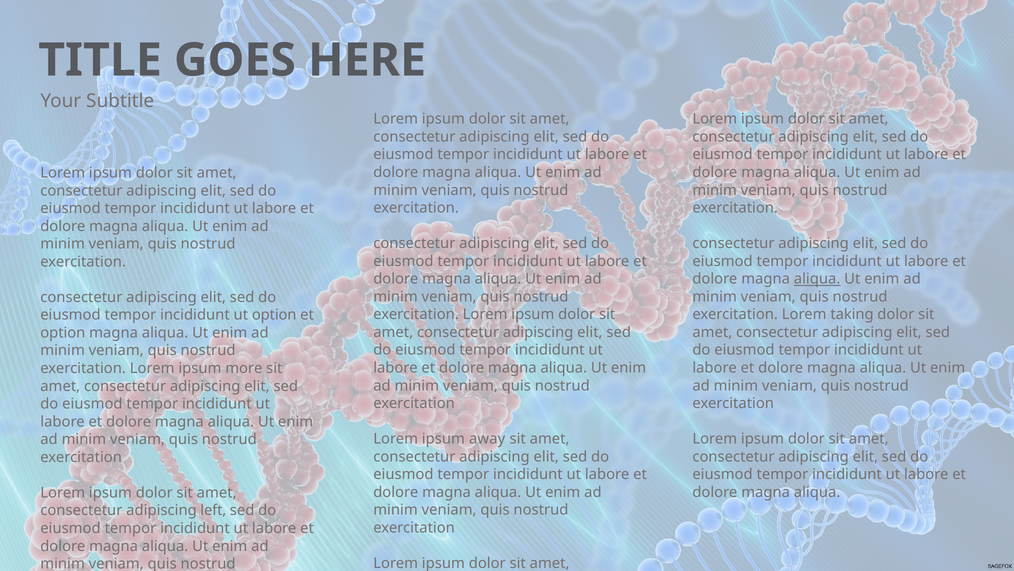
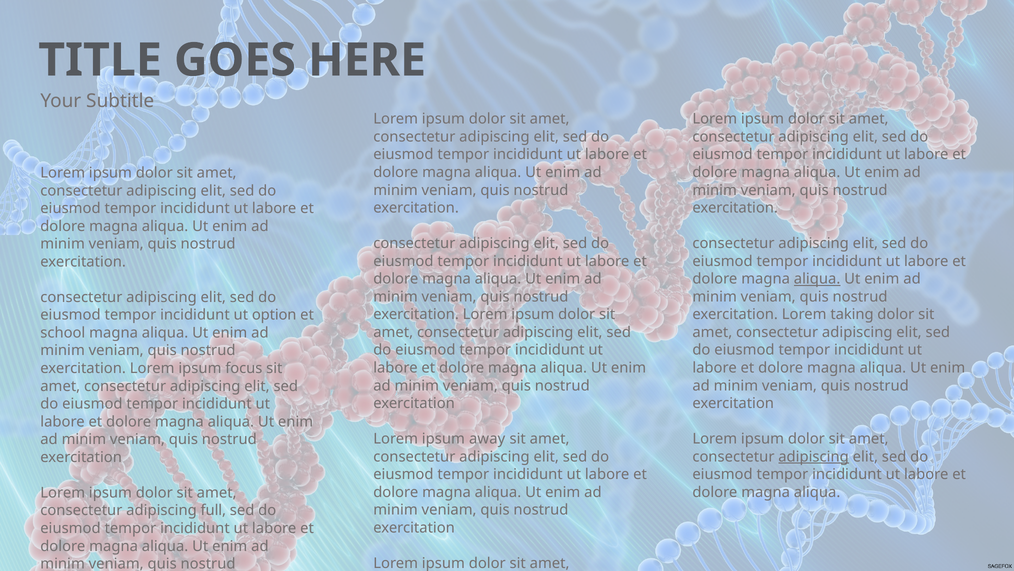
option at (63, 332): option -> school
more: more -> focus
adipiscing at (814, 456) underline: none -> present
left: left -> full
